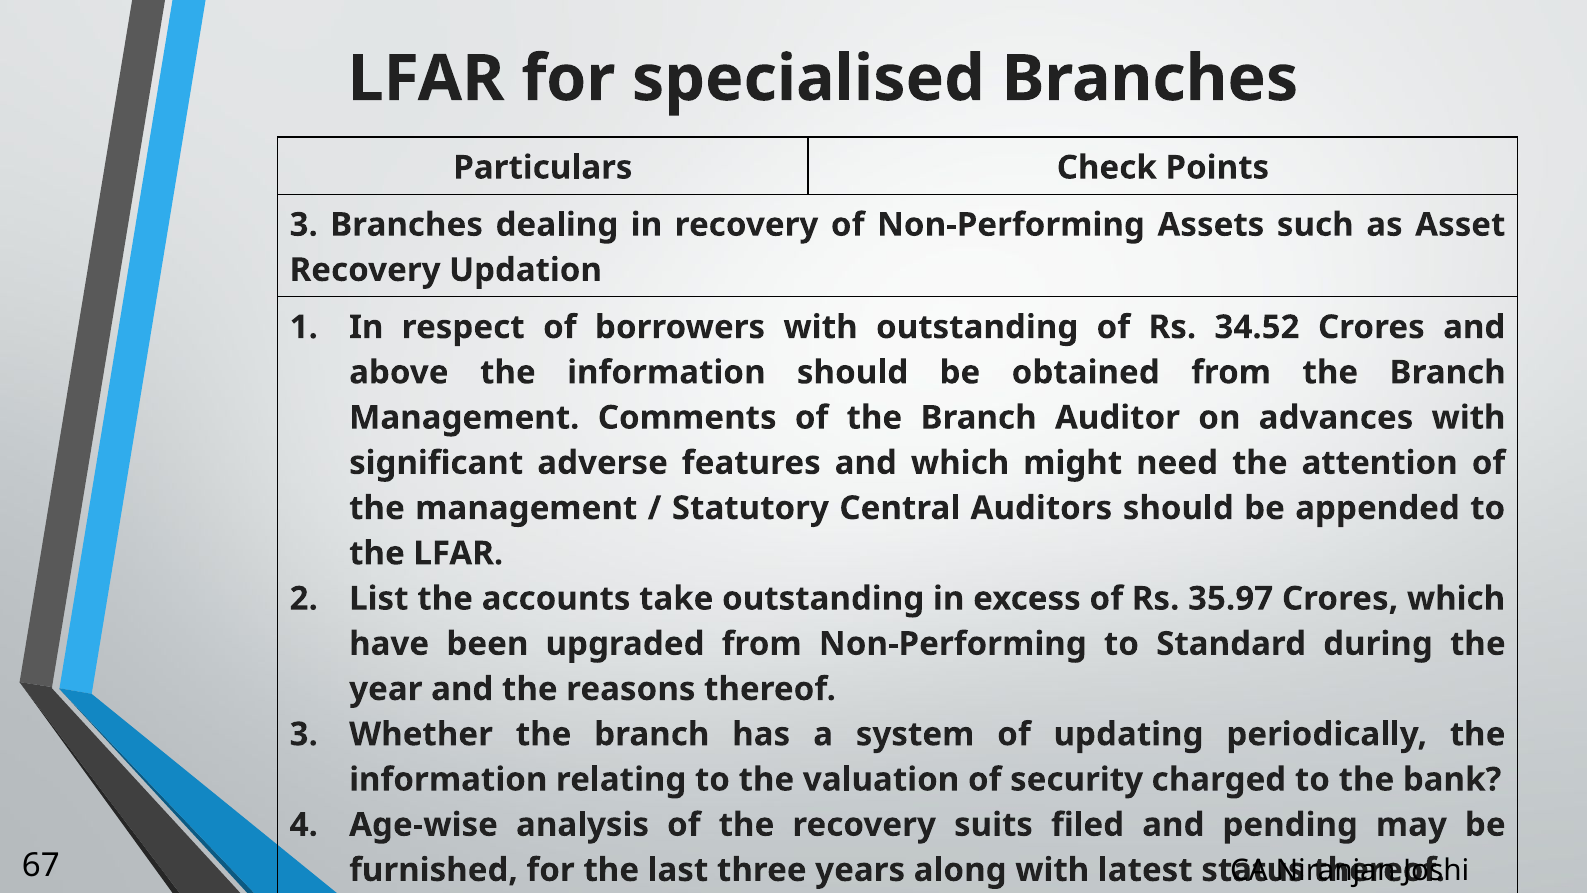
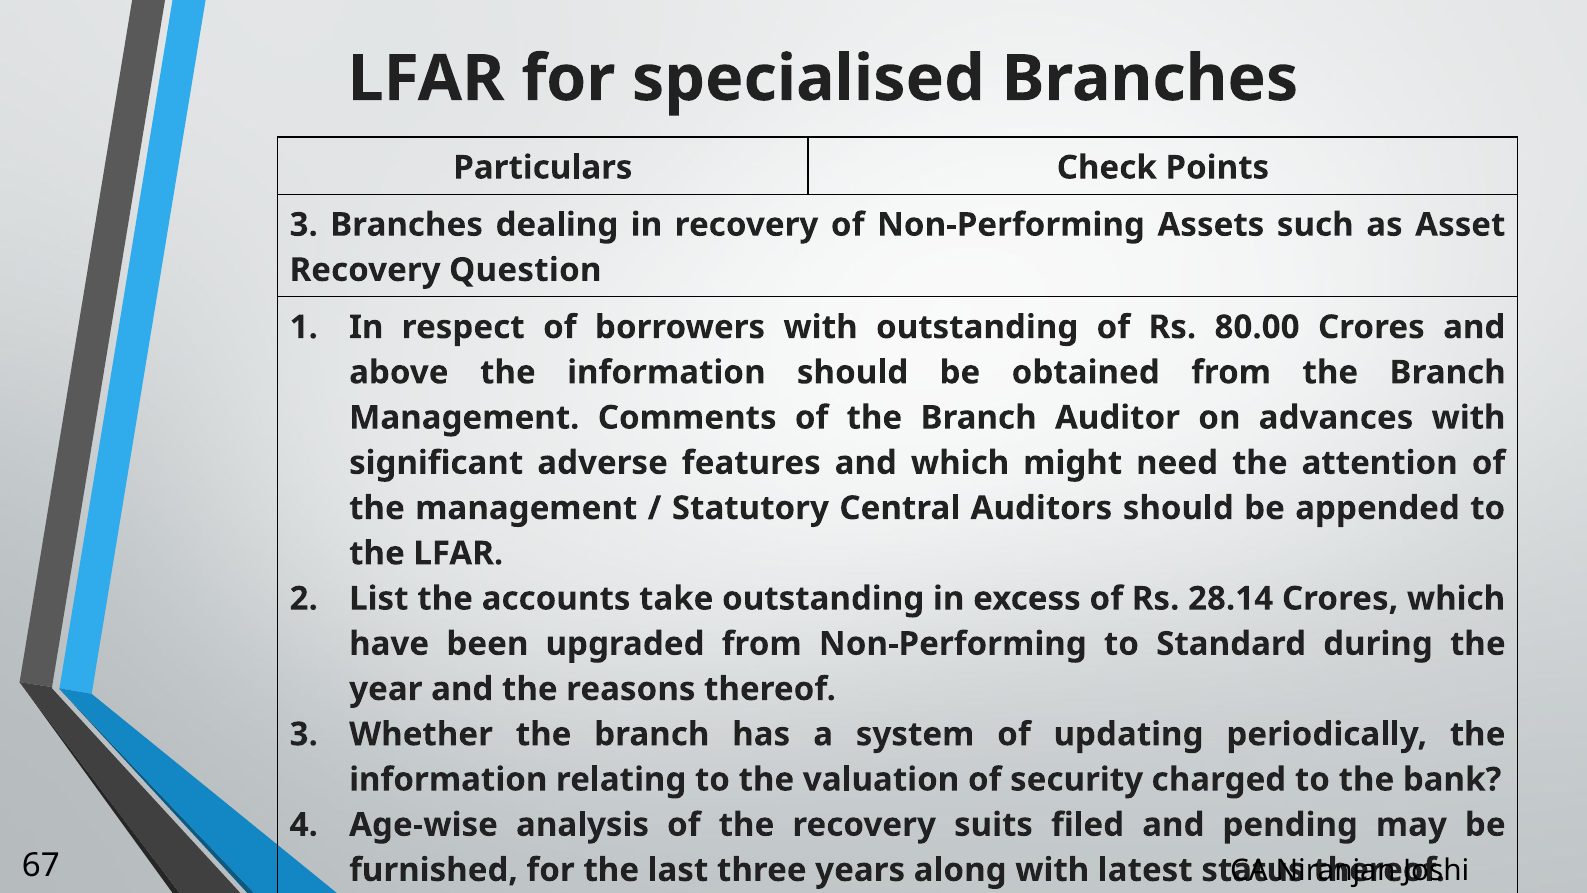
Updation: Updation -> Question
34.52: 34.52 -> 80.00
35.97: 35.97 -> 28.14
